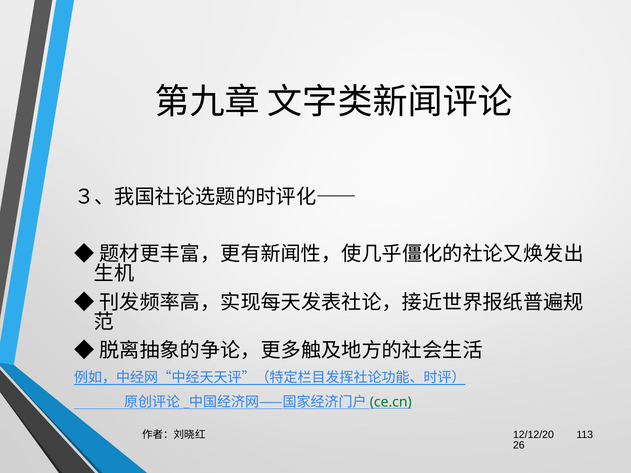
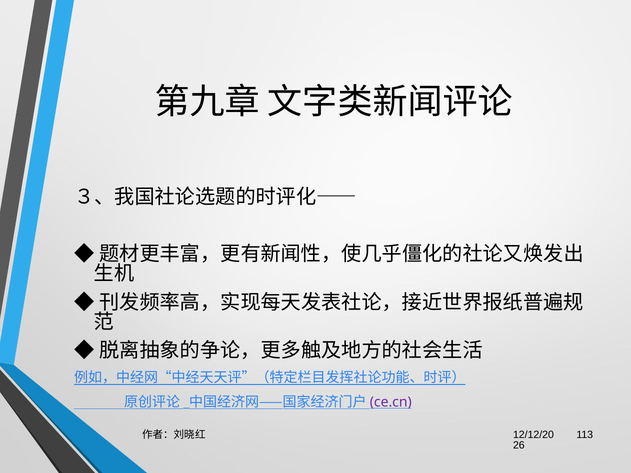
ce.cn colour: green -> purple
